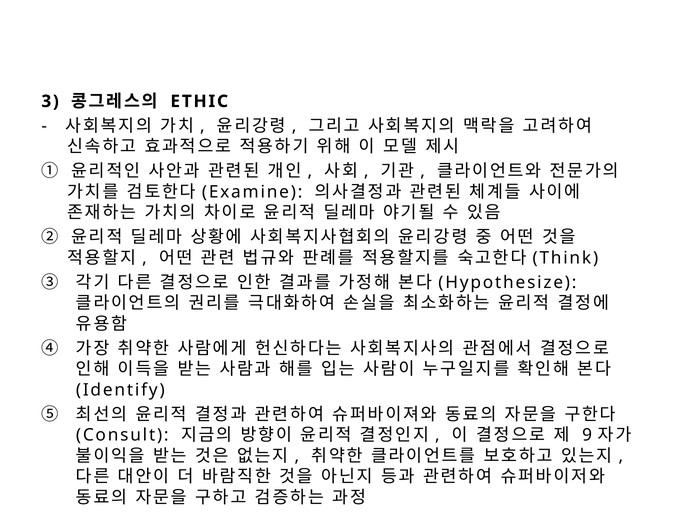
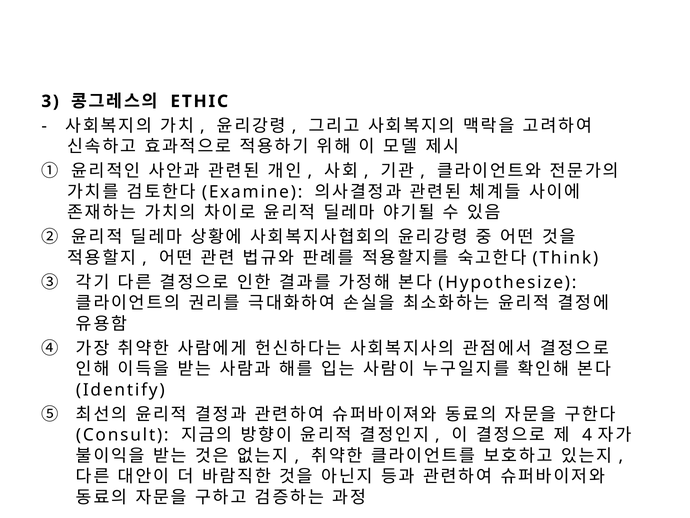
9: 9 -> 4
